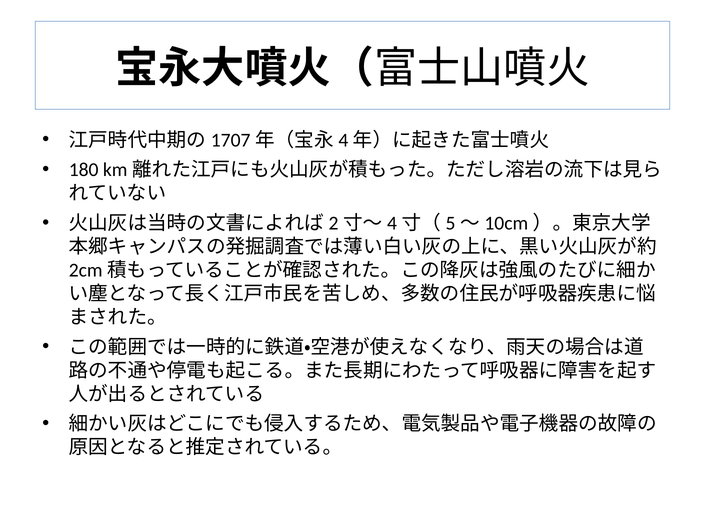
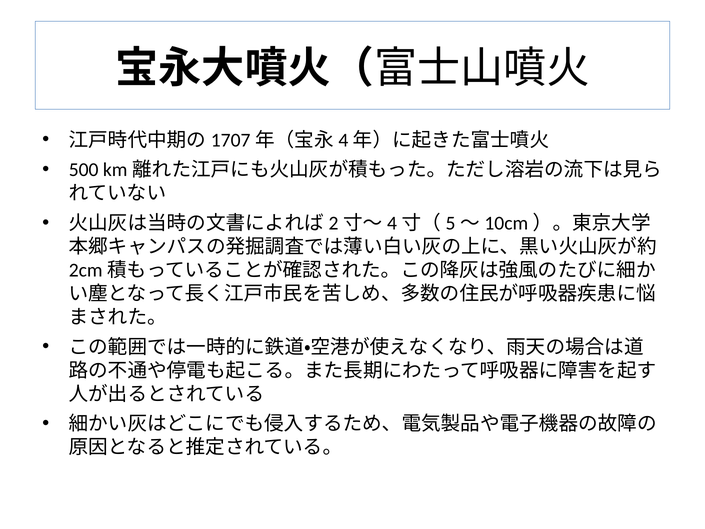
180: 180 -> 500
